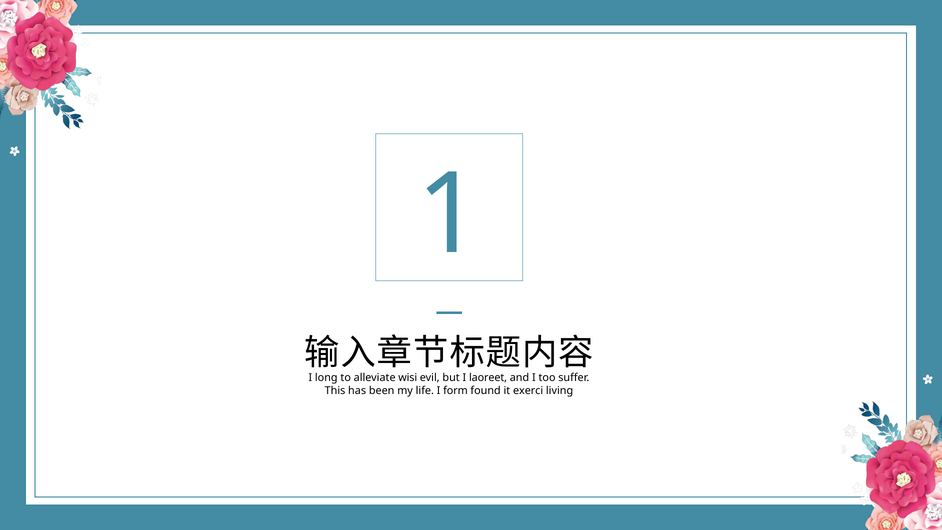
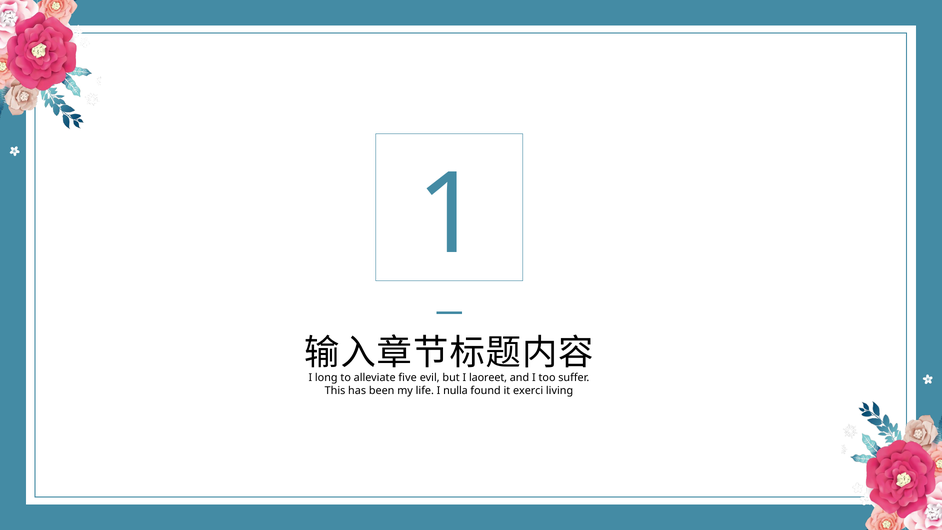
wisi: wisi -> five
form: form -> nulla
